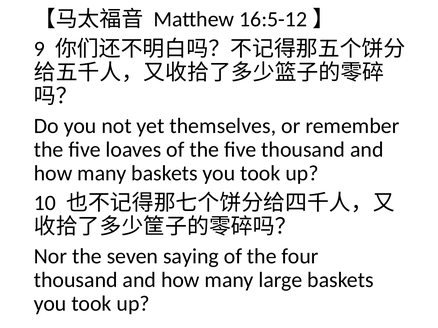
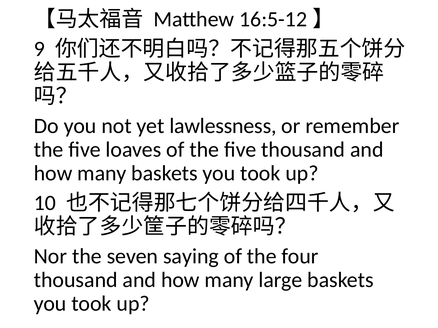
themselves: themselves -> lawlessness
